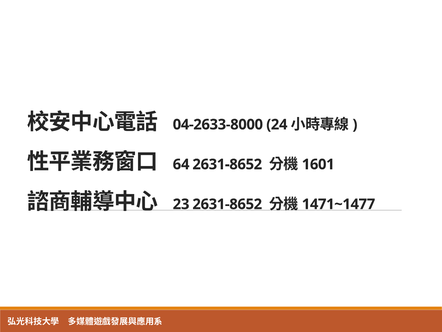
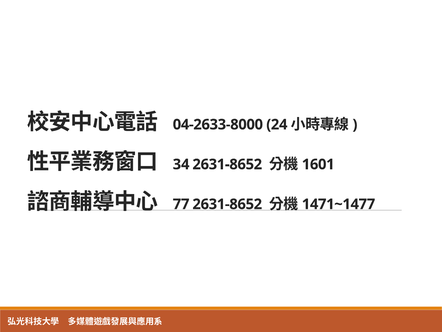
64: 64 -> 34
23: 23 -> 77
